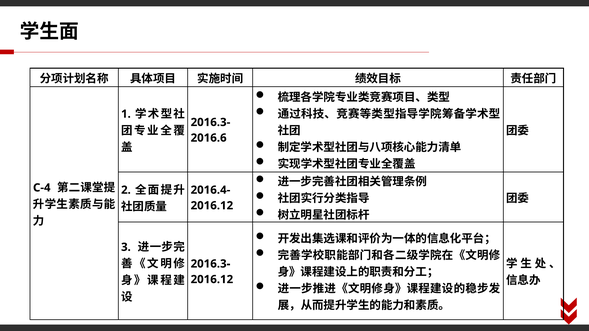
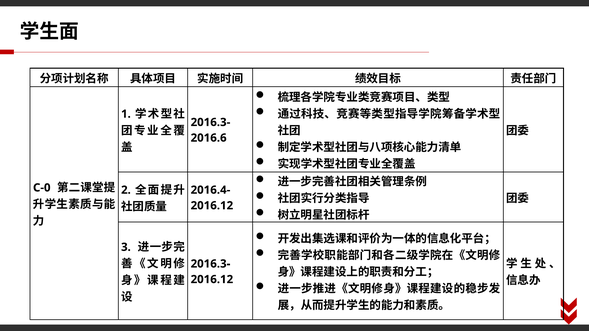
C-4: C-4 -> C-0
